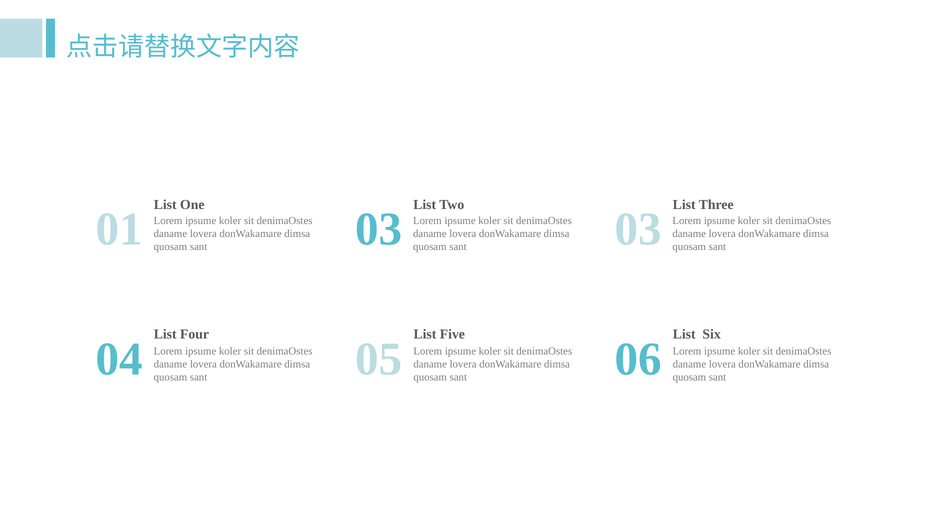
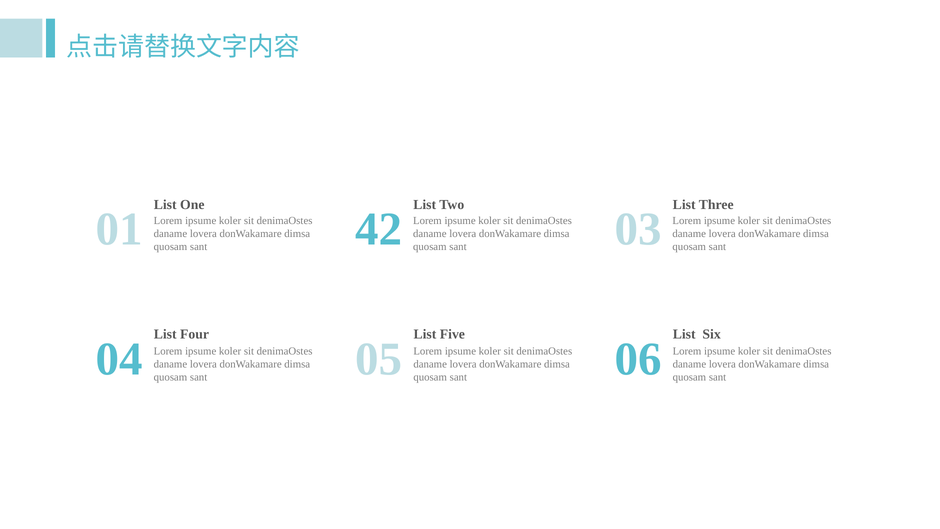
01 03: 03 -> 42
